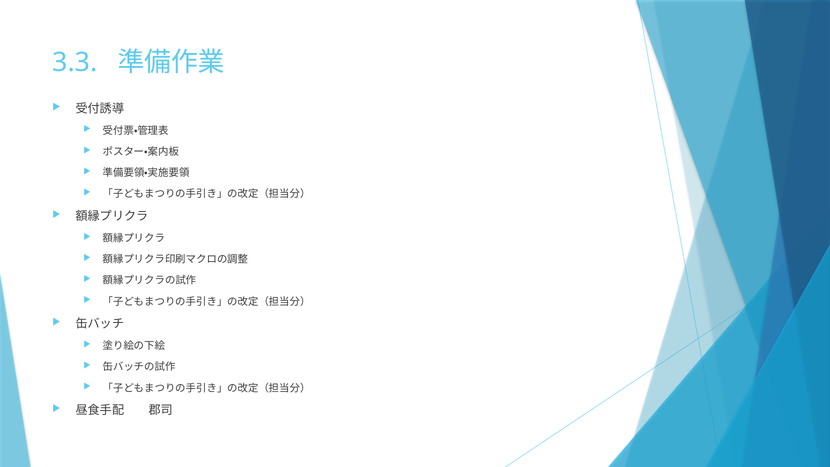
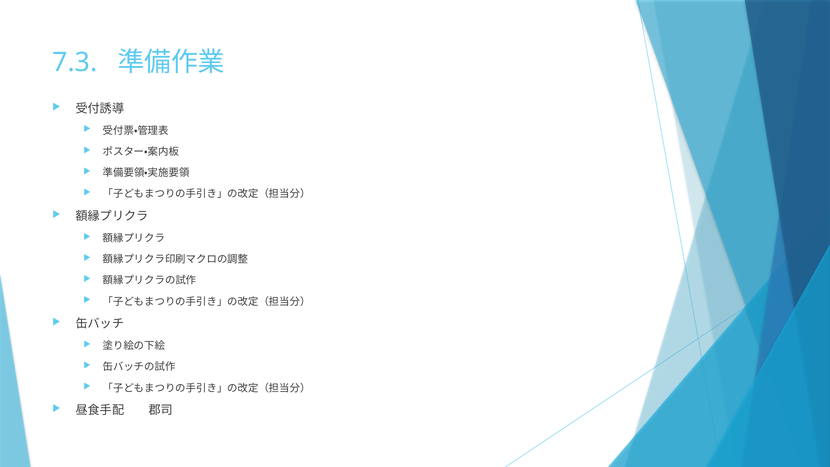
3.3: 3.3 -> 7.3
